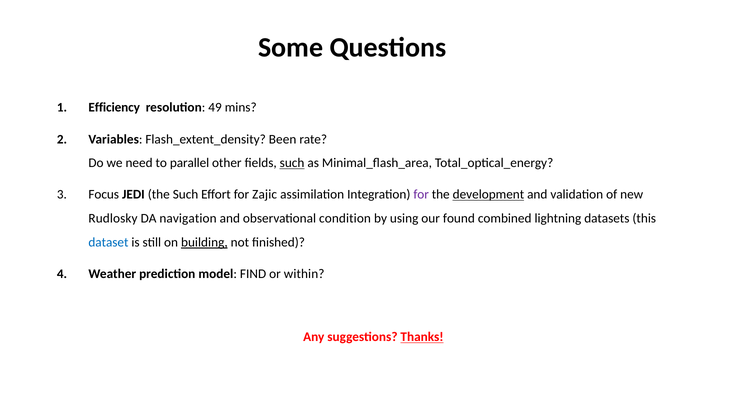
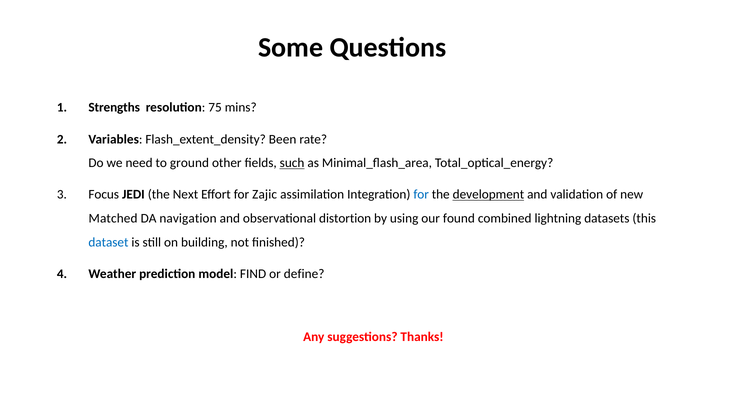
Efficiency: Efficiency -> Strengths
49: 49 -> 75
parallel: parallel -> ground
the Such: Such -> Next
for at (421, 195) colour: purple -> blue
Rudlosky: Rudlosky -> Matched
condition: condition -> distortion
building underline: present -> none
within: within -> define
Thanks underline: present -> none
